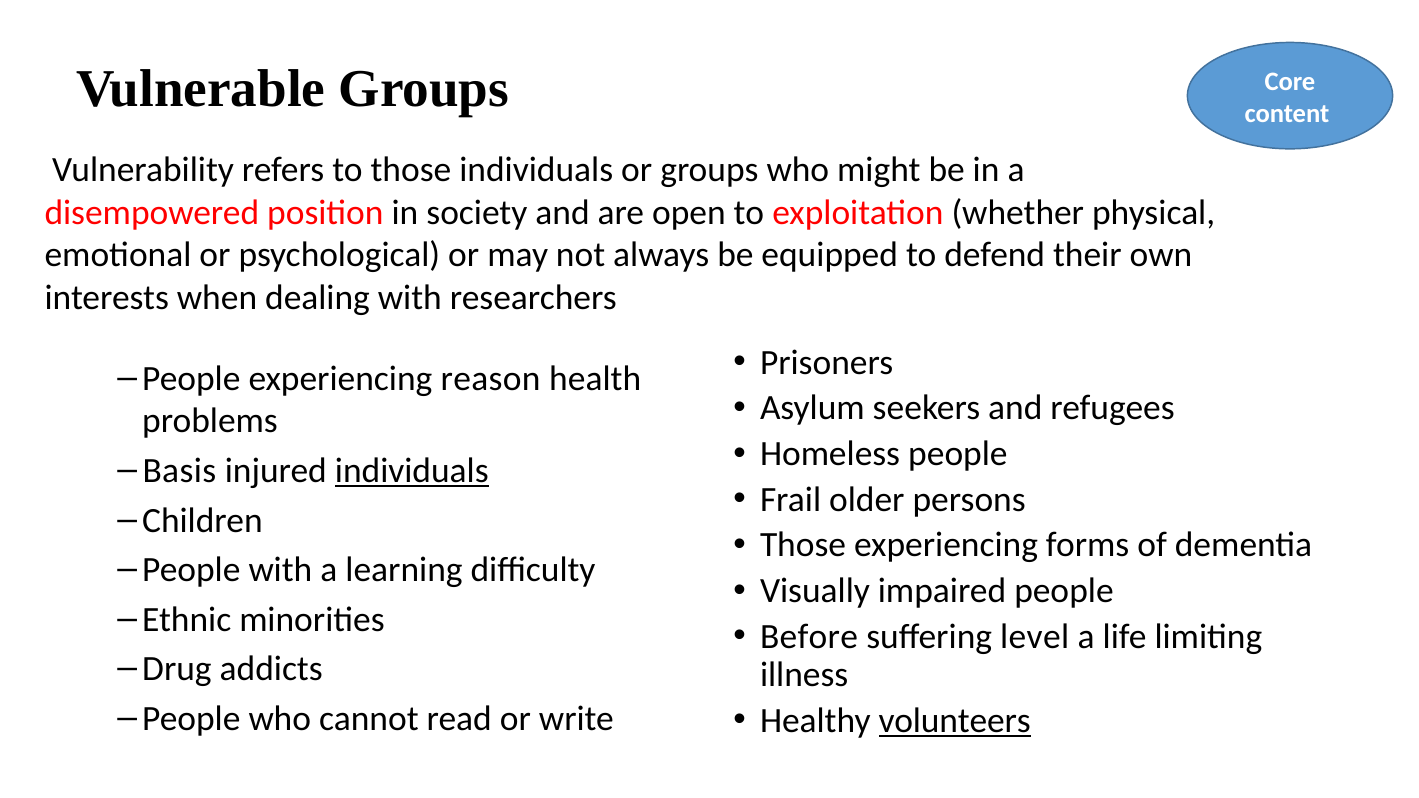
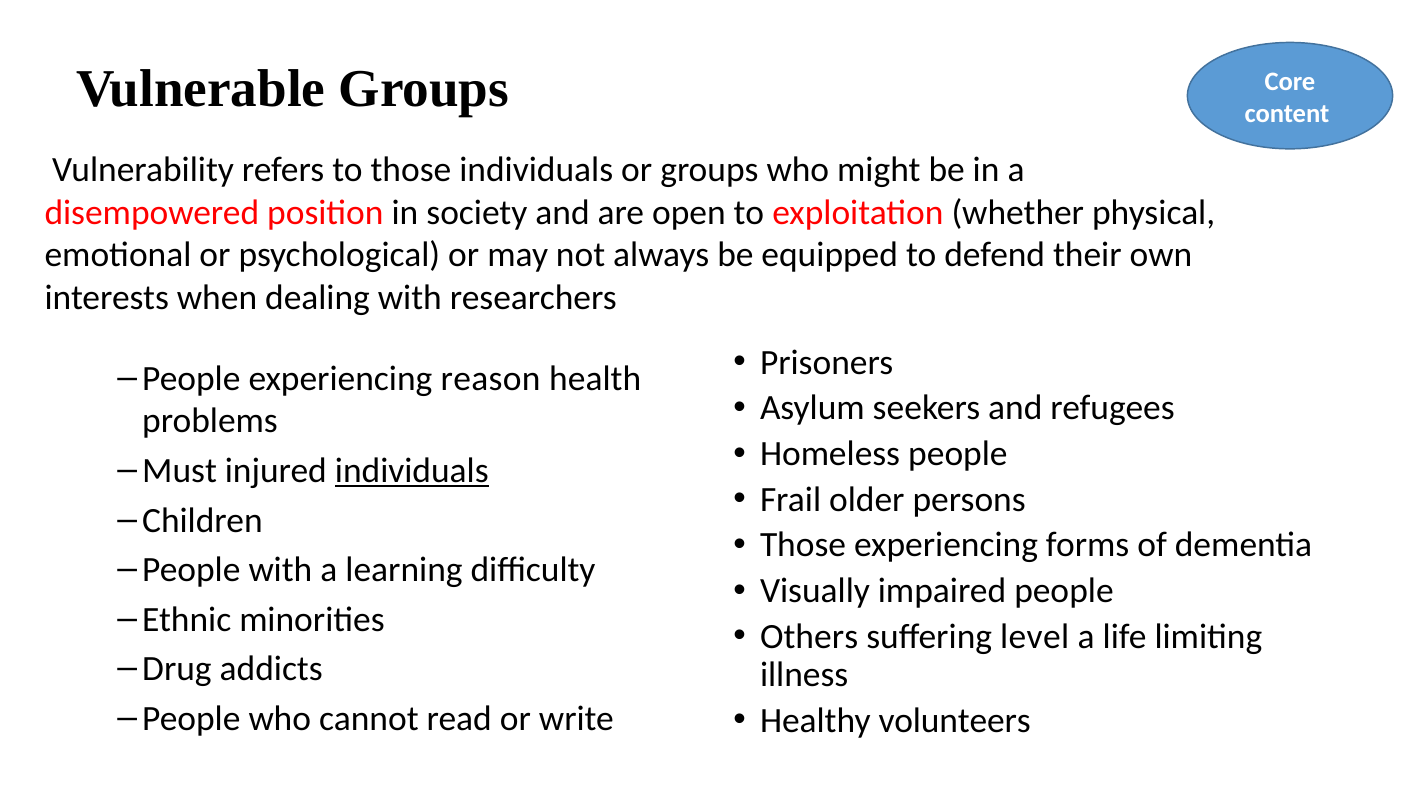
Basis: Basis -> Must
Before: Before -> Others
volunteers underline: present -> none
